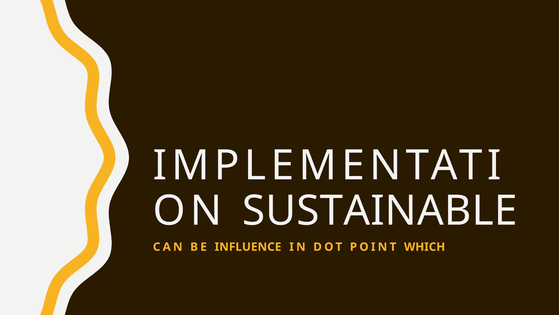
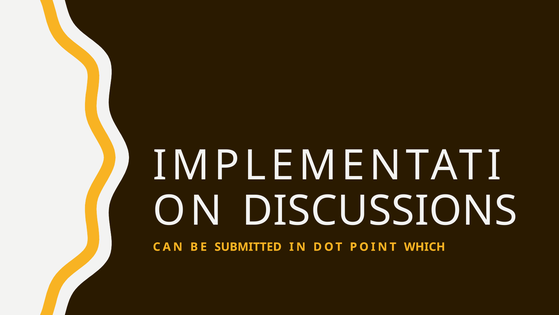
SUSTAINABLE: SUSTAINABLE -> DISCUSSIONS
INFLUENCE: INFLUENCE -> SUBMITTED
